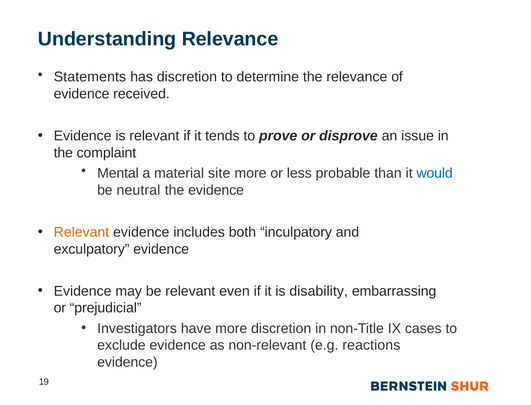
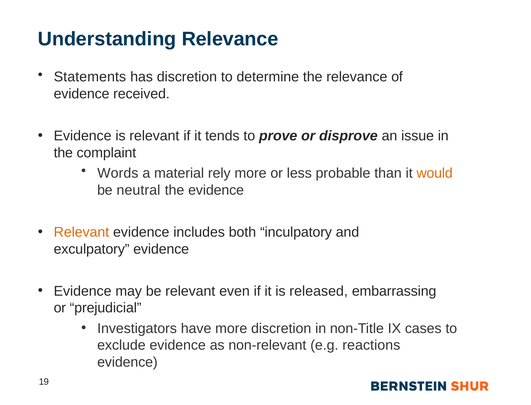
Mental: Mental -> Words
site: site -> rely
would colour: blue -> orange
disability: disability -> released
